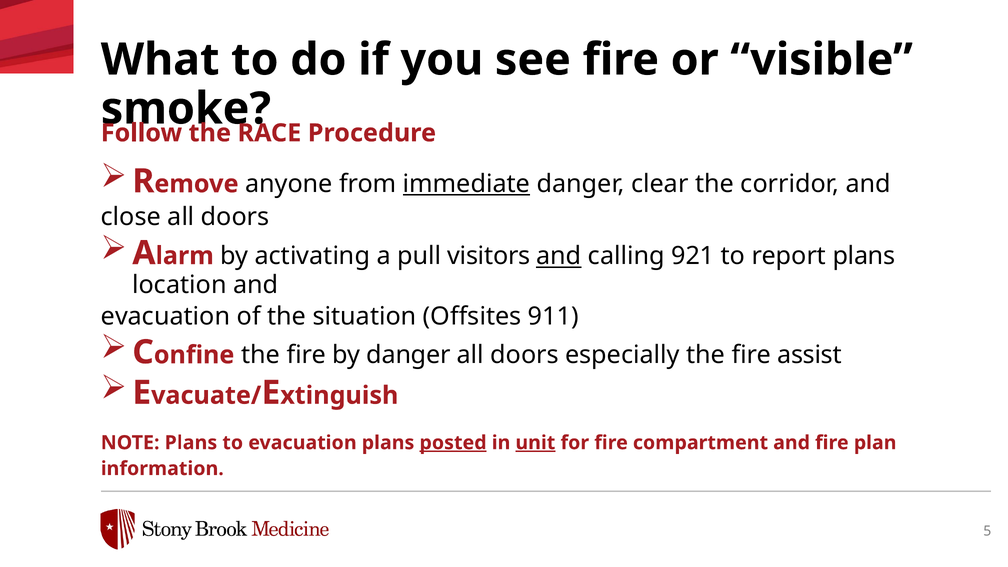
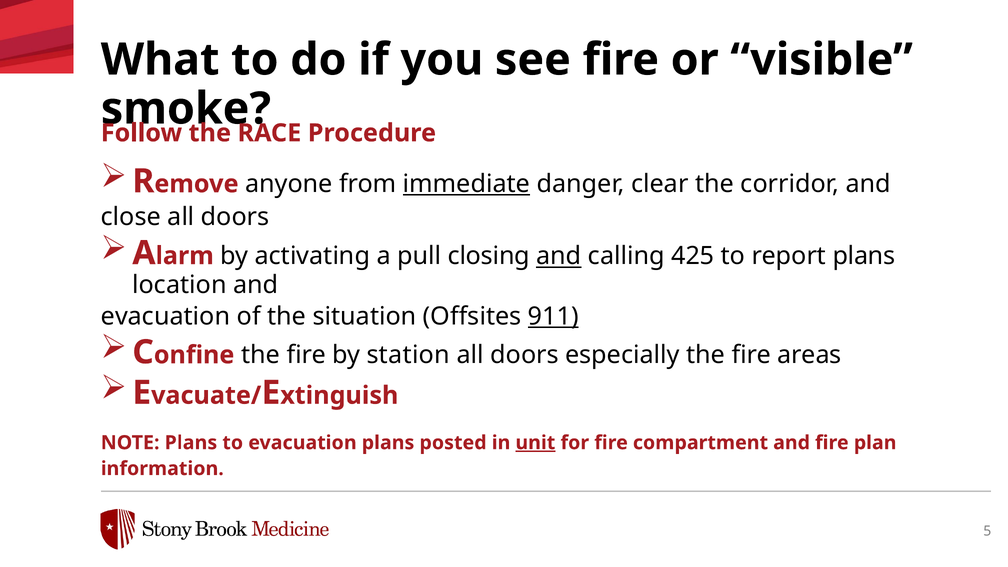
visitors: visitors -> closing
921: 921 -> 425
911 underline: none -> present
by danger: danger -> station
assist: assist -> areas
posted underline: present -> none
